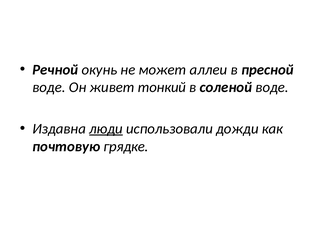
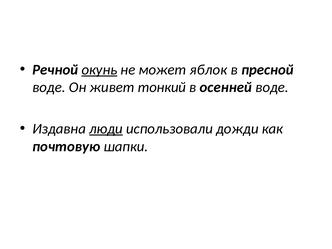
окунь underline: none -> present
аллеи: аллеи -> яблок
соленой: соленой -> осенней
грядке: грядке -> шапки
